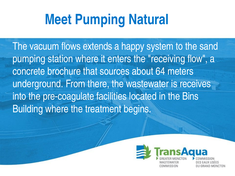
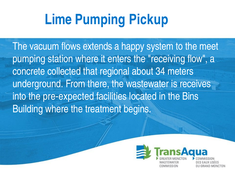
Meet: Meet -> Lime
Natural: Natural -> Pickup
sand: sand -> meet
brochure: brochure -> collected
sources: sources -> regional
64: 64 -> 34
pre-coagulate: pre-coagulate -> pre-expected
